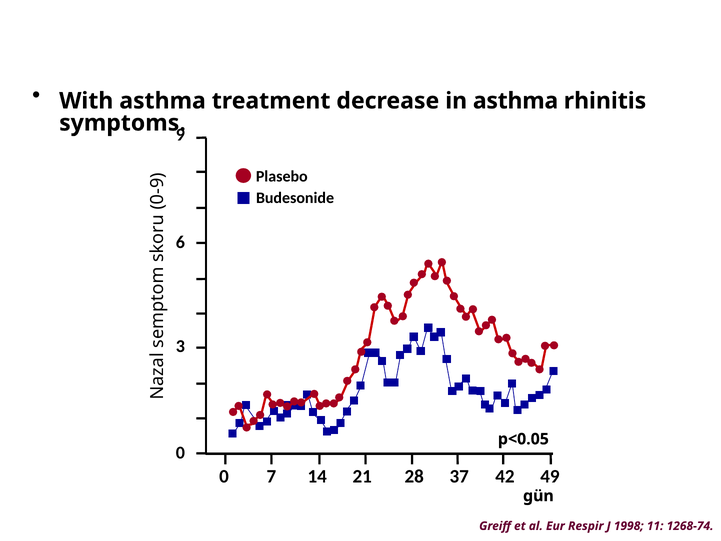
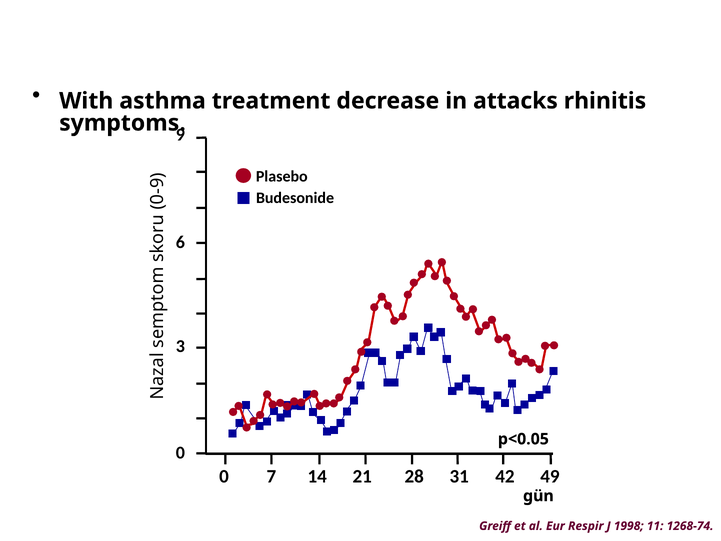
in asthma: asthma -> attacks
37: 37 -> 31
